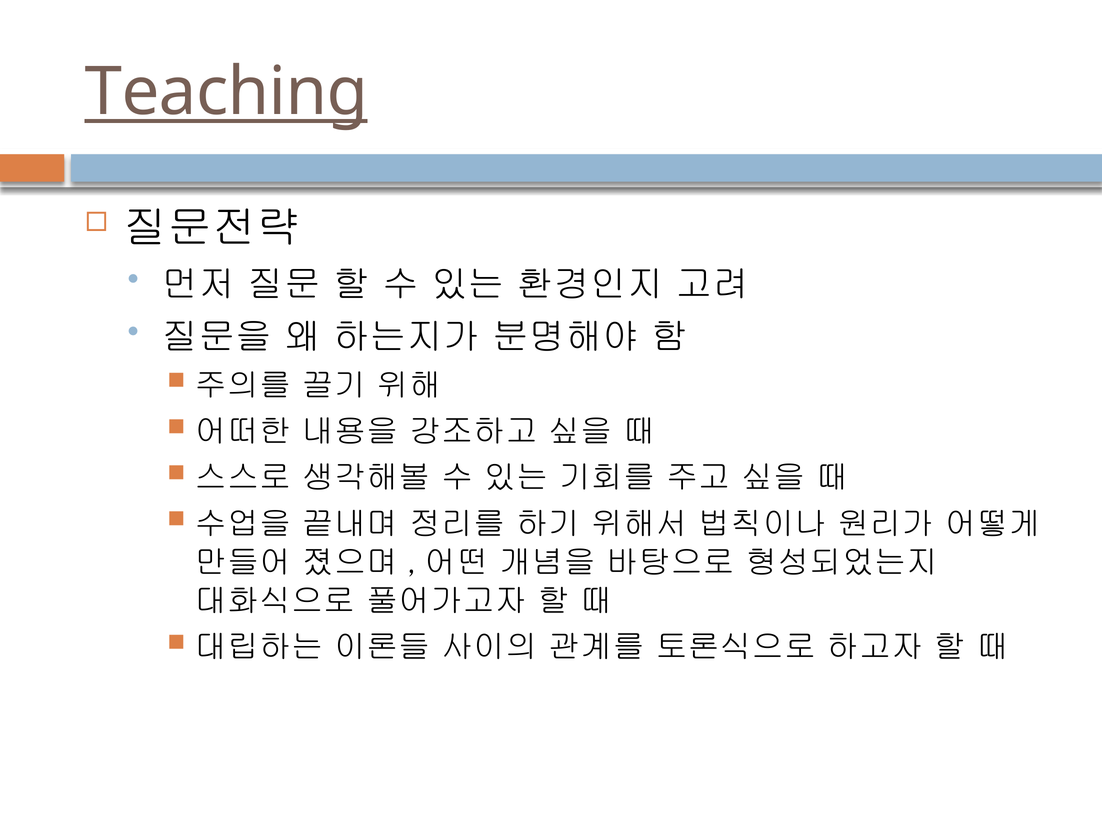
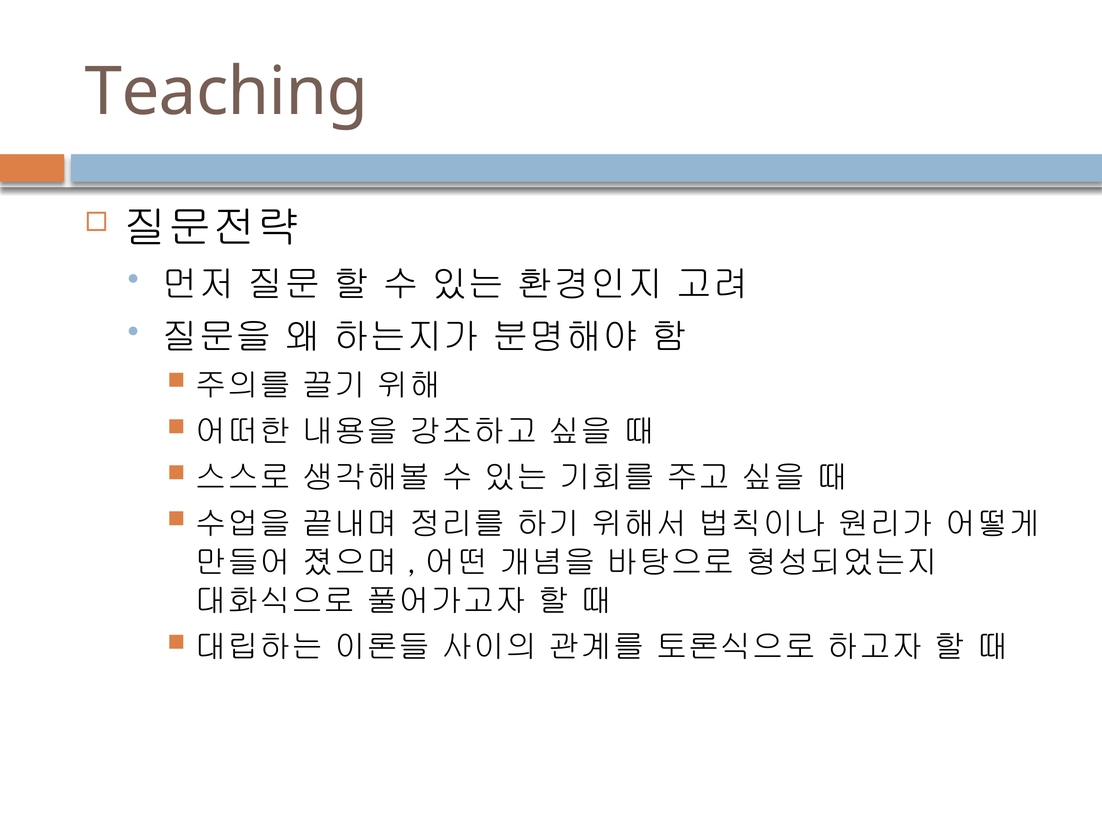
Teaching underline: present -> none
